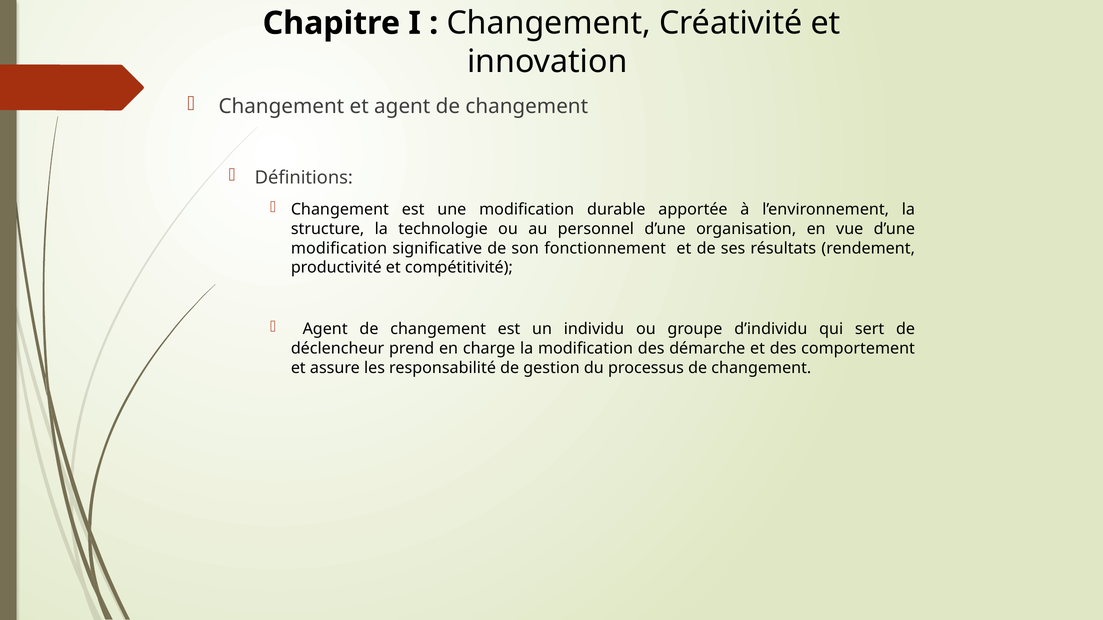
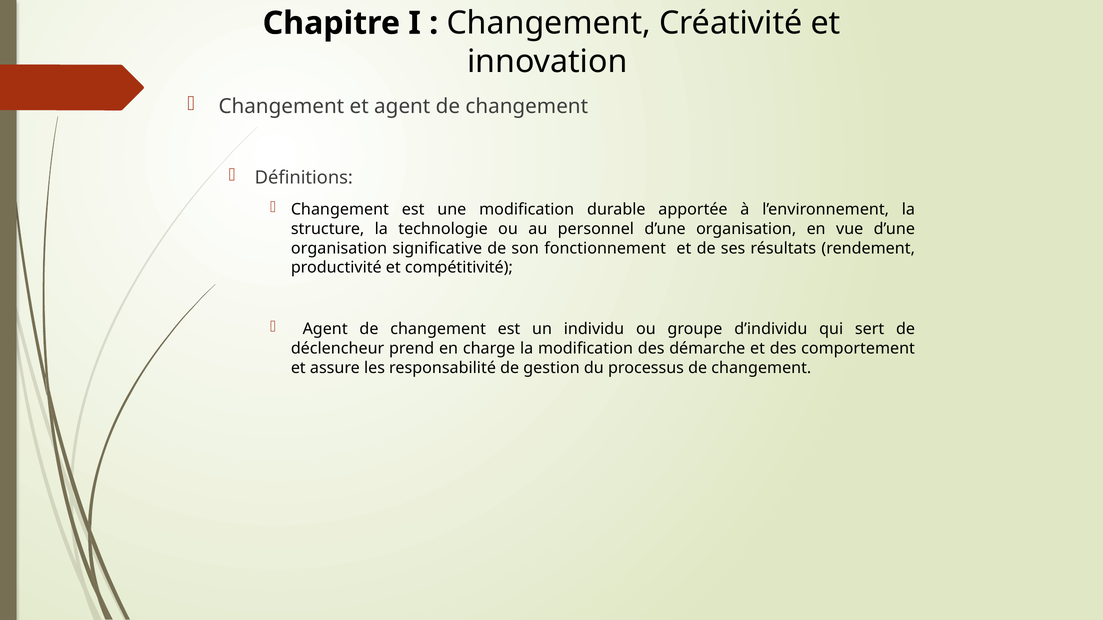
modification at (339, 248): modification -> organisation
